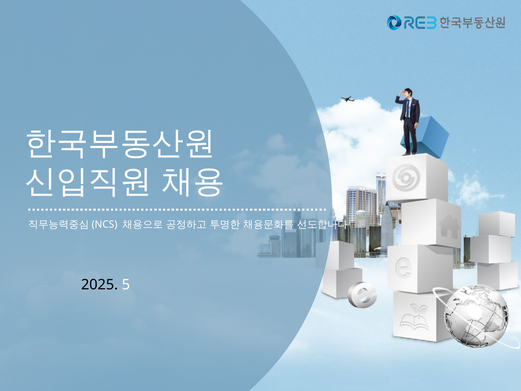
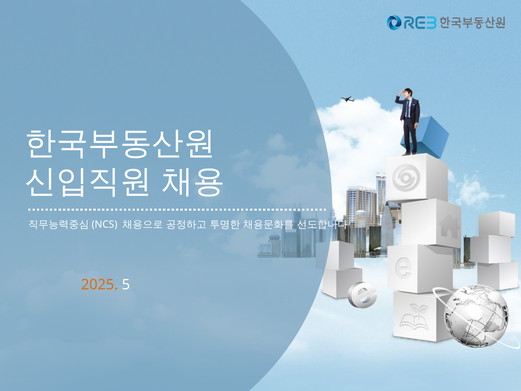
2025 colour: black -> orange
